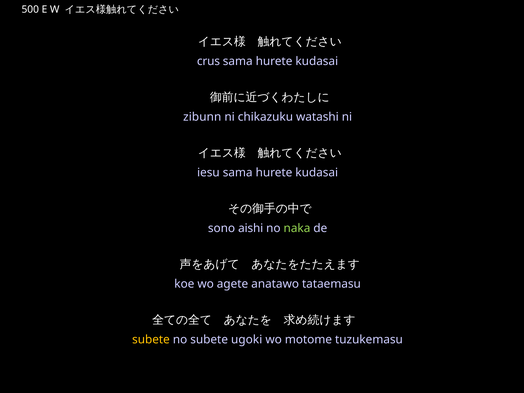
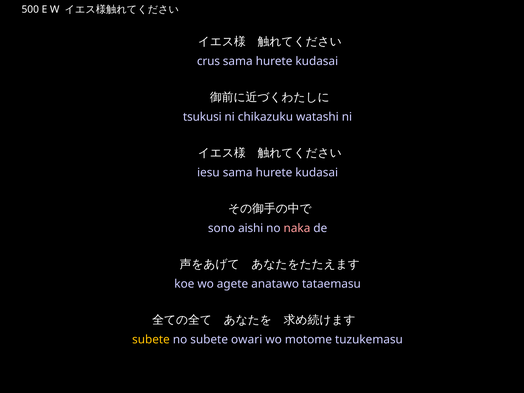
zibunn: zibunn -> tsukusi
naka colour: light green -> pink
ugoki: ugoki -> owari
